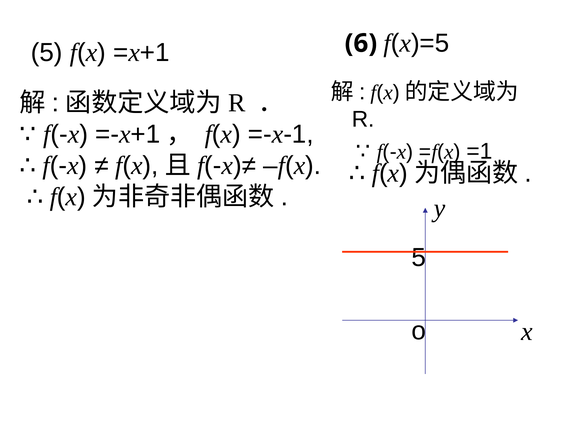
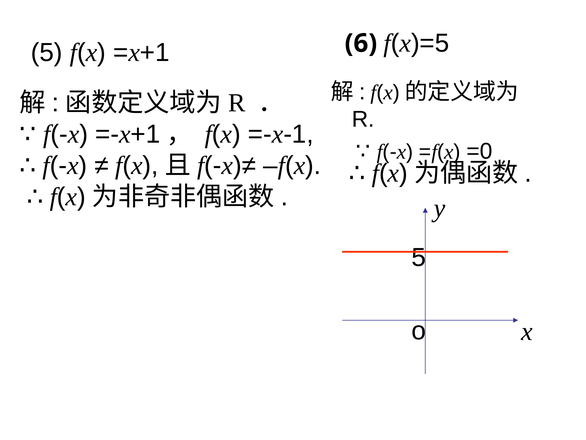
=1: =1 -> =0
